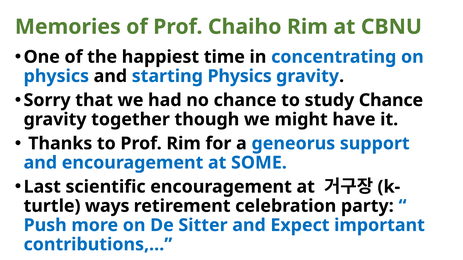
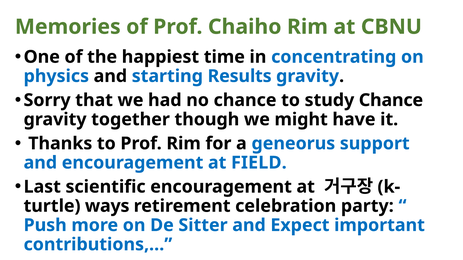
starting Physics: Physics -> Results
SOME: SOME -> FIELD
